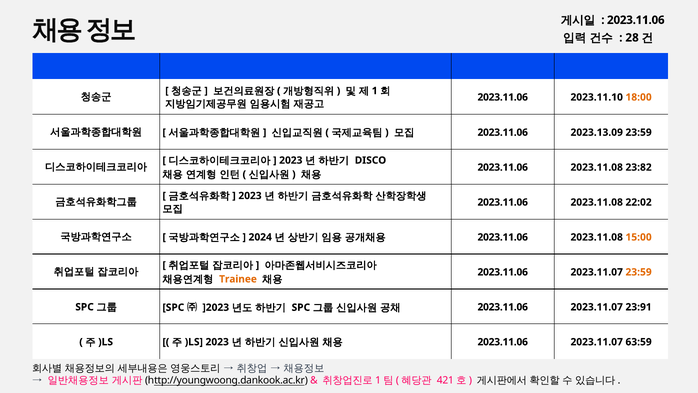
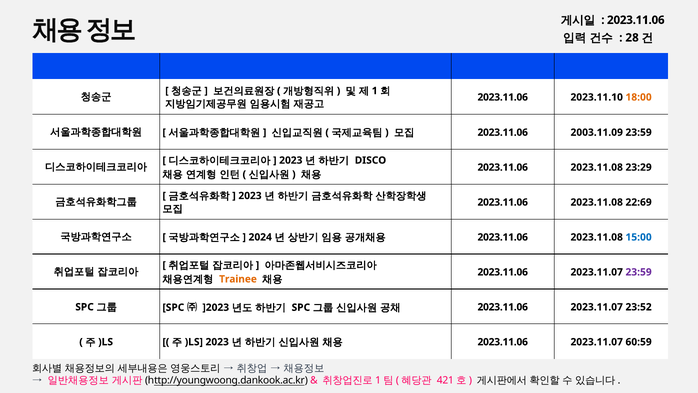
2023.13.09: 2023.13.09 -> 2003.11.09
23:82: 23:82 -> 23:29
22:02: 22:02 -> 22:69
15:00 colour: orange -> blue
23:59 at (639, 272) colour: orange -> purple
23:91: 23:91 -> 23:52
63:59: 63:59 -> 60:59
